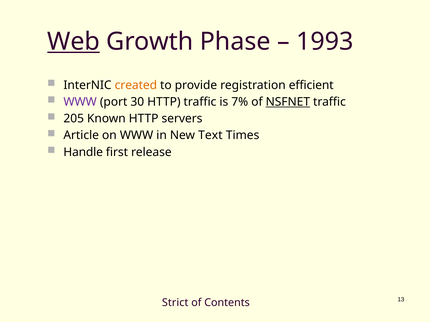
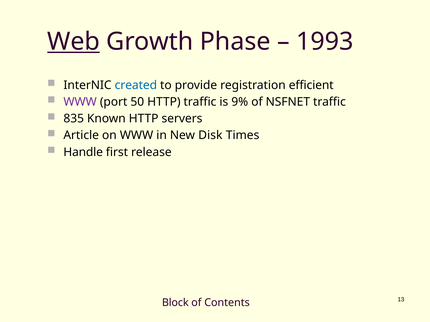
created colour: orange -> blue
30: 30 -> 50
7%: 7% -> 9%
NSFNET underline: present -> none
205: 205 -> 835
Text: Text -> Disk
Strict: Strict -> Block
